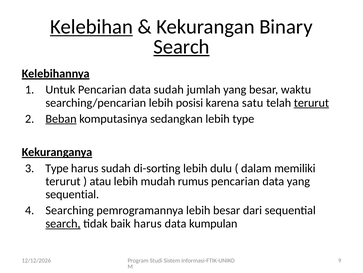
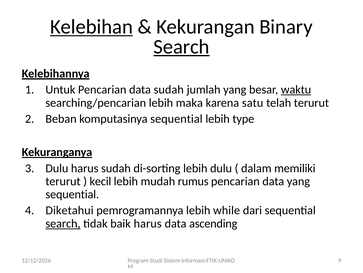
waktu underline: none -> present
posisi: posisi -> maka
terurut at (311, 102) underline: present -> none
Beban underline: present -> none
komputasinya sedangkan: sedangkan -> sequential
Type at (57, 168): Type -> Dulu
atau: atau -> kecil
Searching: Searching -> Diketahui
lebih besar: besar -> while
kumpulan: kumpulan -> ascending
